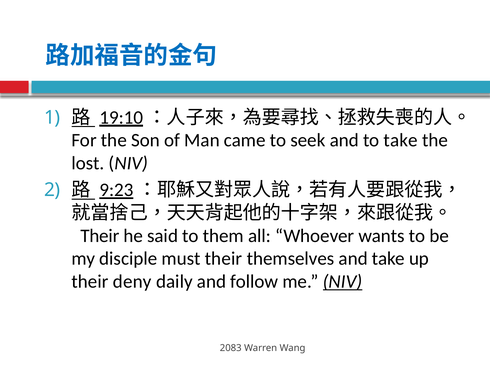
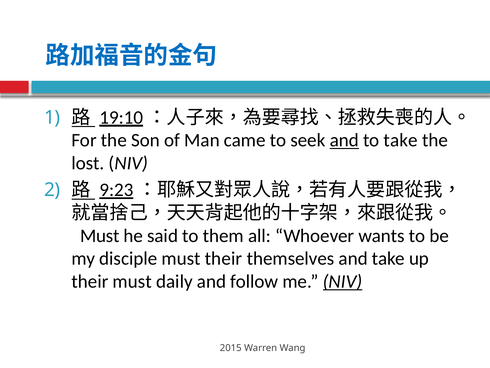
and at (344, 140) underline: none -> present
Their at (100, 235): Their -> Must
their deny: deny -> must
2083: 2083 -> 2015
